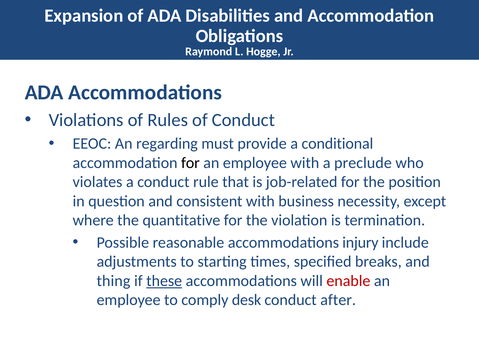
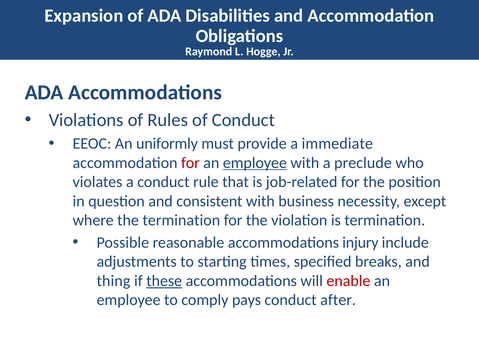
regarding: regarding -> uniformly
conditional: conditional -> immediate
for at (190, 163) colour: black -> red
employee at (255, 163) underline: none -> present
the quantitative: quantitative -> termination
desk: desk -> pays
